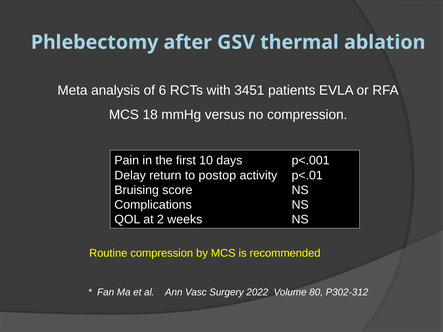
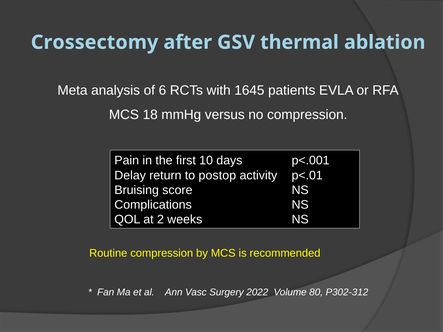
Phlebectomy: Phlebectomy -> Crossectomy
3451: 3451 -> 1645
